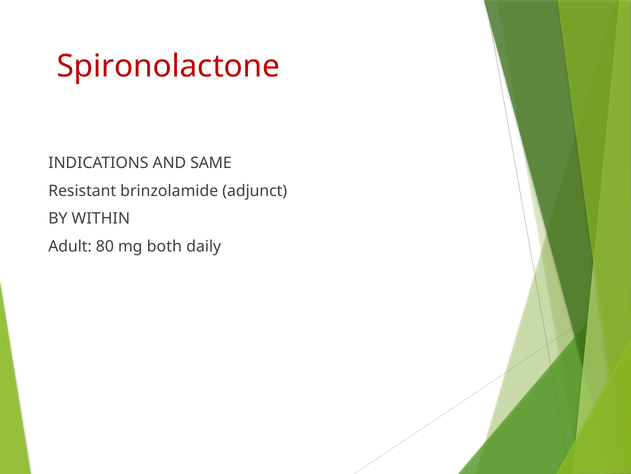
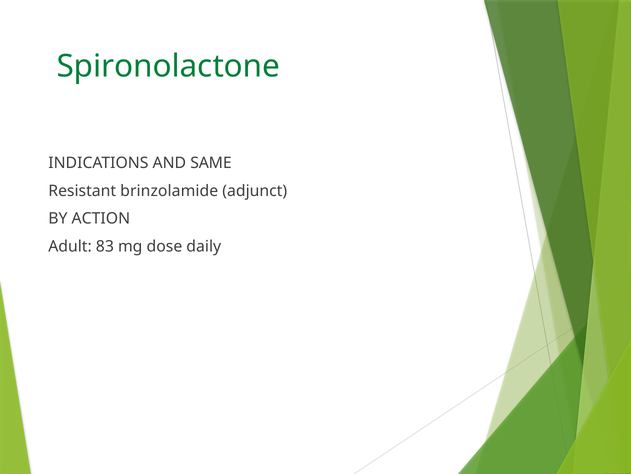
Spironolactone colour: red -> green
WITHIN: WITHIN -> ACTION
80: 80 -> 83
both: both -> dose
